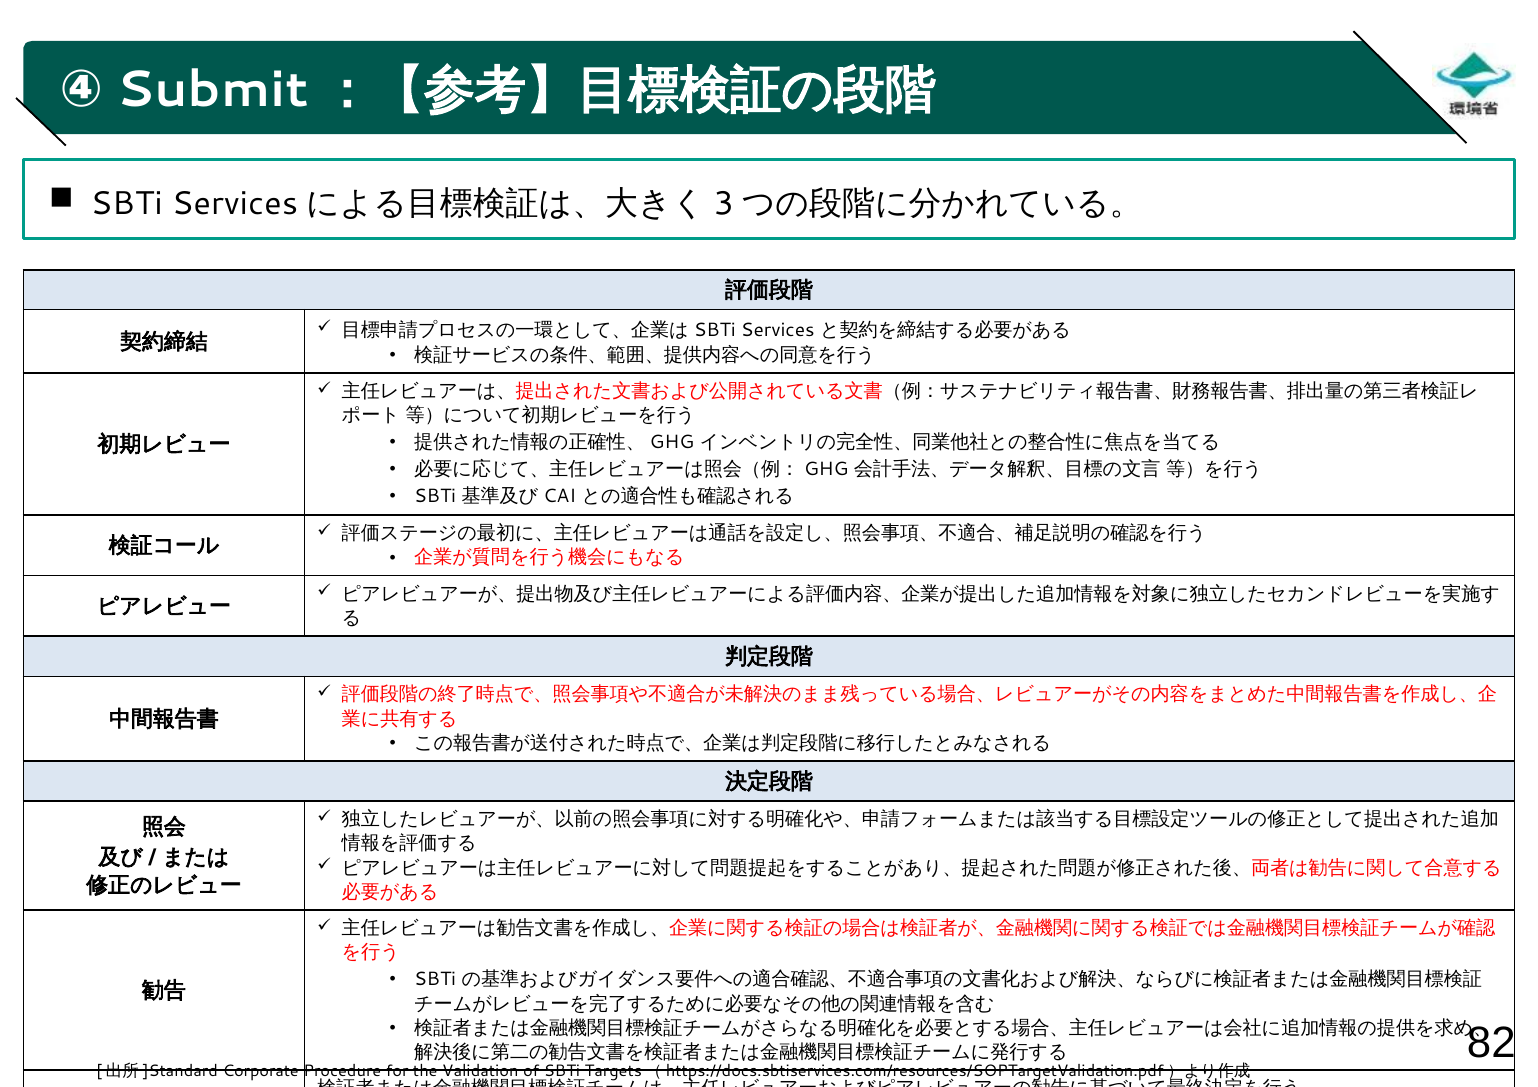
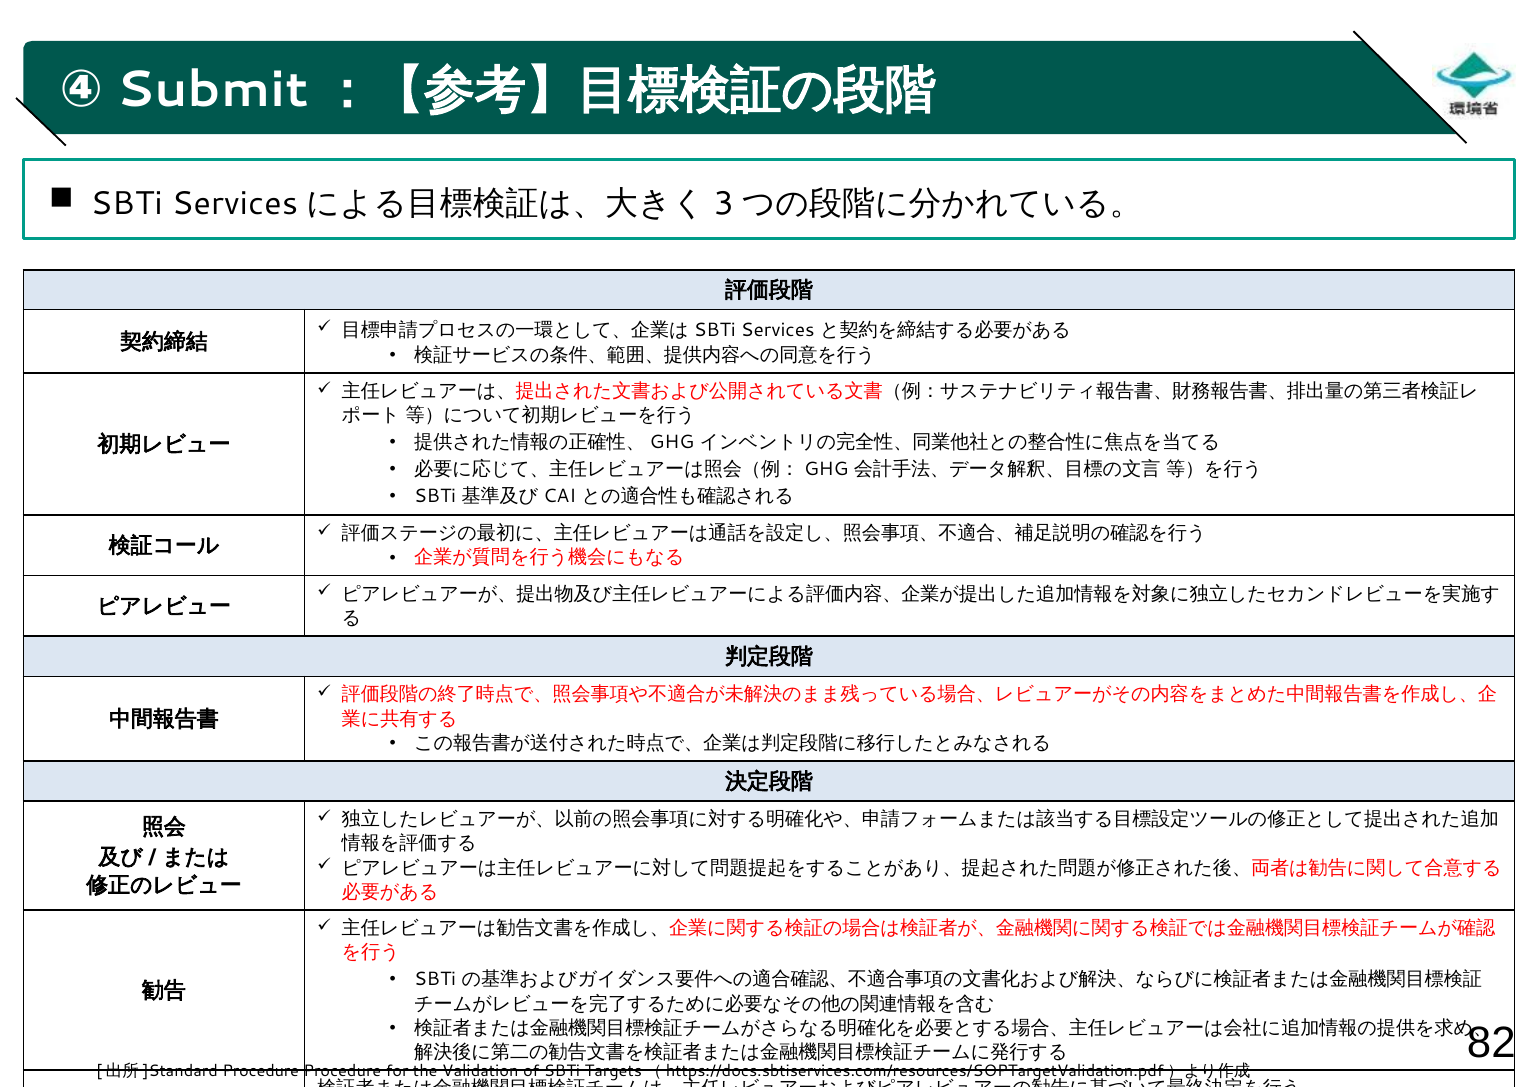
Corporate at (261, 1072): Corporate -> Procedure
